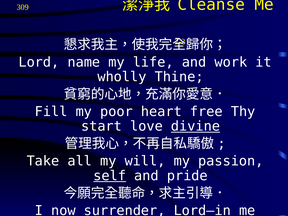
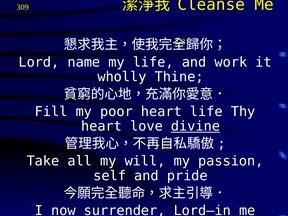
heart free: free -> life
start at (102, 126): start -> heart
self underline: present -> none
